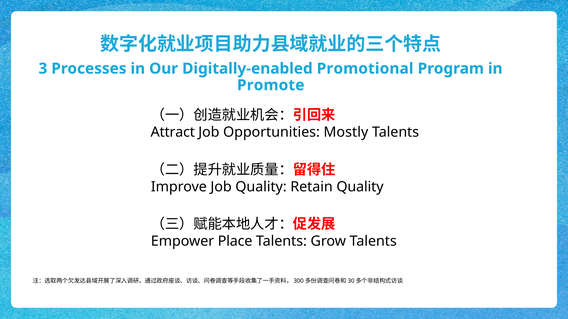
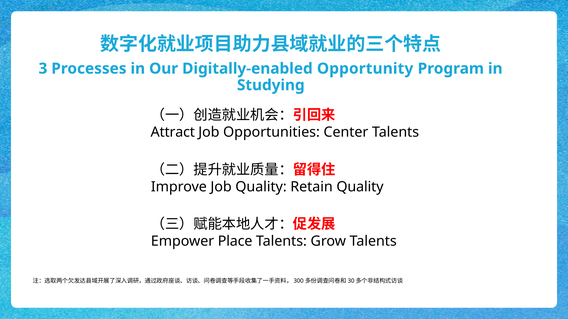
Promotional: Promotional -> Opportunity
Promote: Promote -> Studying
Mostly: Mostly -> Center
